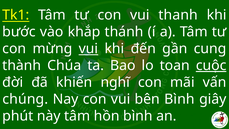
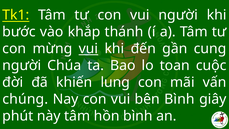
vui thanh: thanh -> người
thành at (22, 65): thành -> người
cuộc underline: present -> none
nghĩ: nghĩ -> lung
